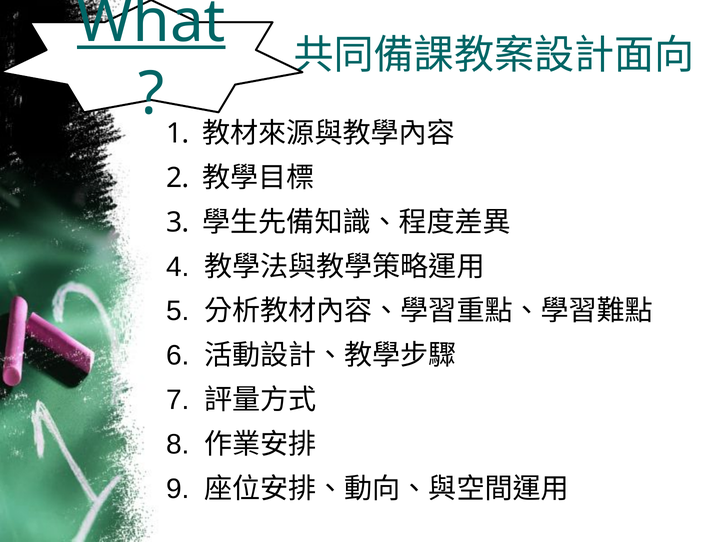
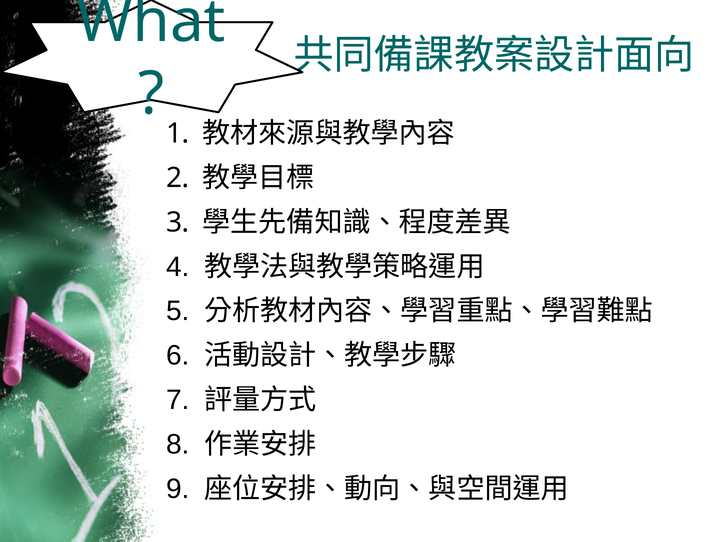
What underline: present -> none
